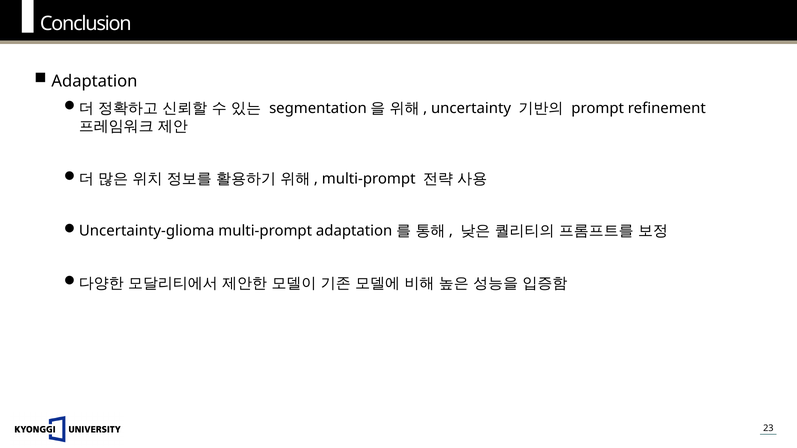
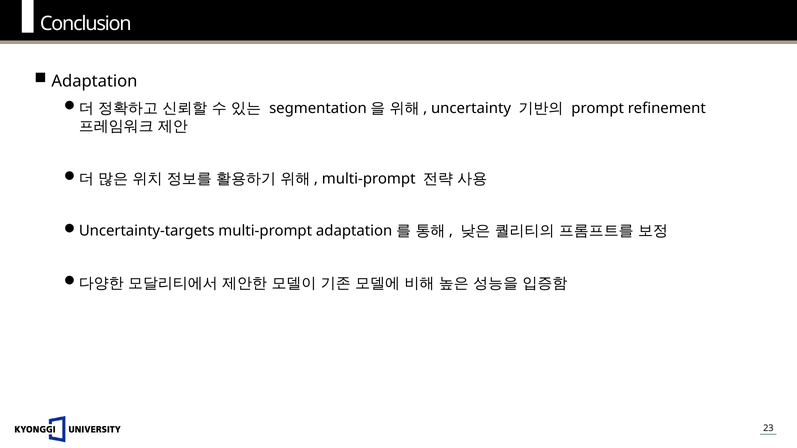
Uncertainty-glioma: Uncertainty-glioma -> Uncertainty-targets
